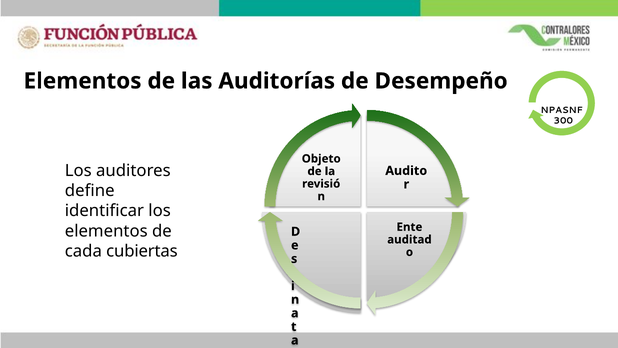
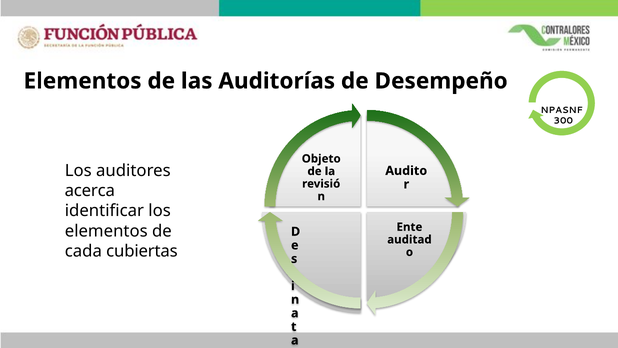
define: define -> acerca
